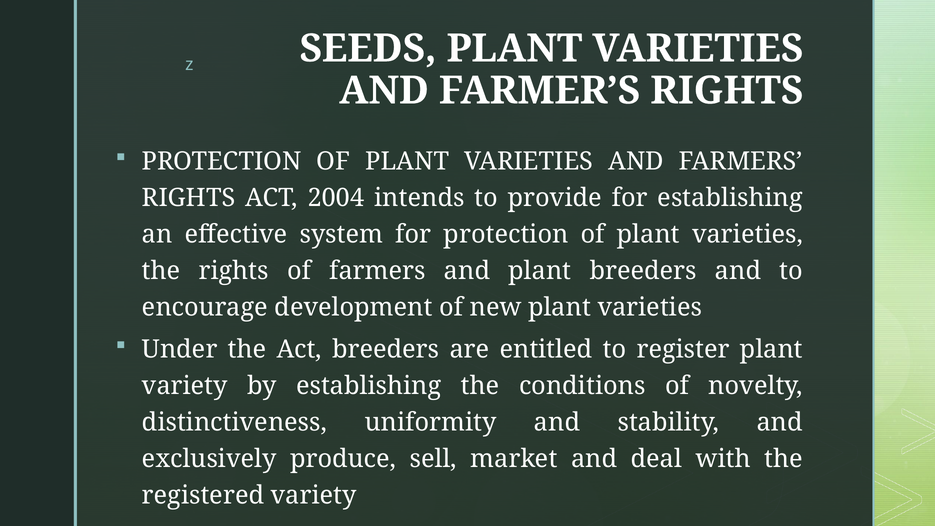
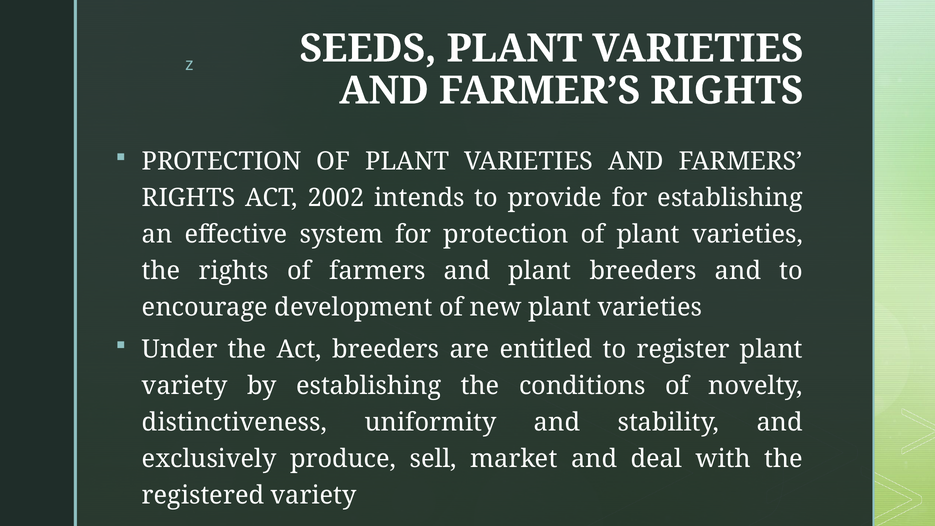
2004: 2004 -> 2002
